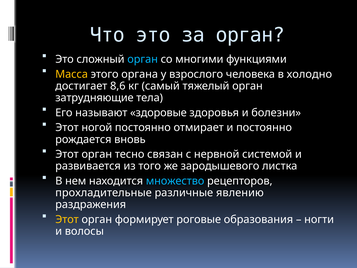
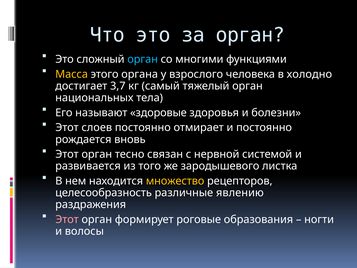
8,6: 8,6 -> 3,7
затрудняющие: затрудняющие -> национальных
ногой: ногой -> слоев
множество colour: light blue -> yellow
прохладительные: прохладительные -> целесообразность
Этот at (67, 219) colour: yellow -> pink
